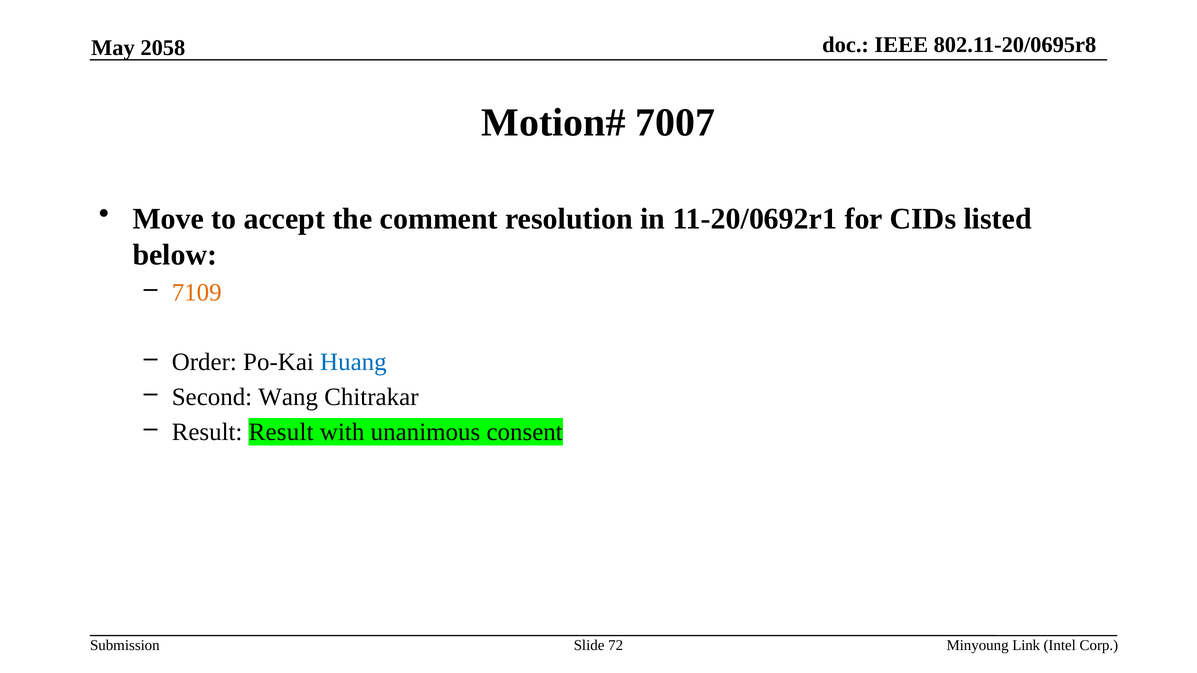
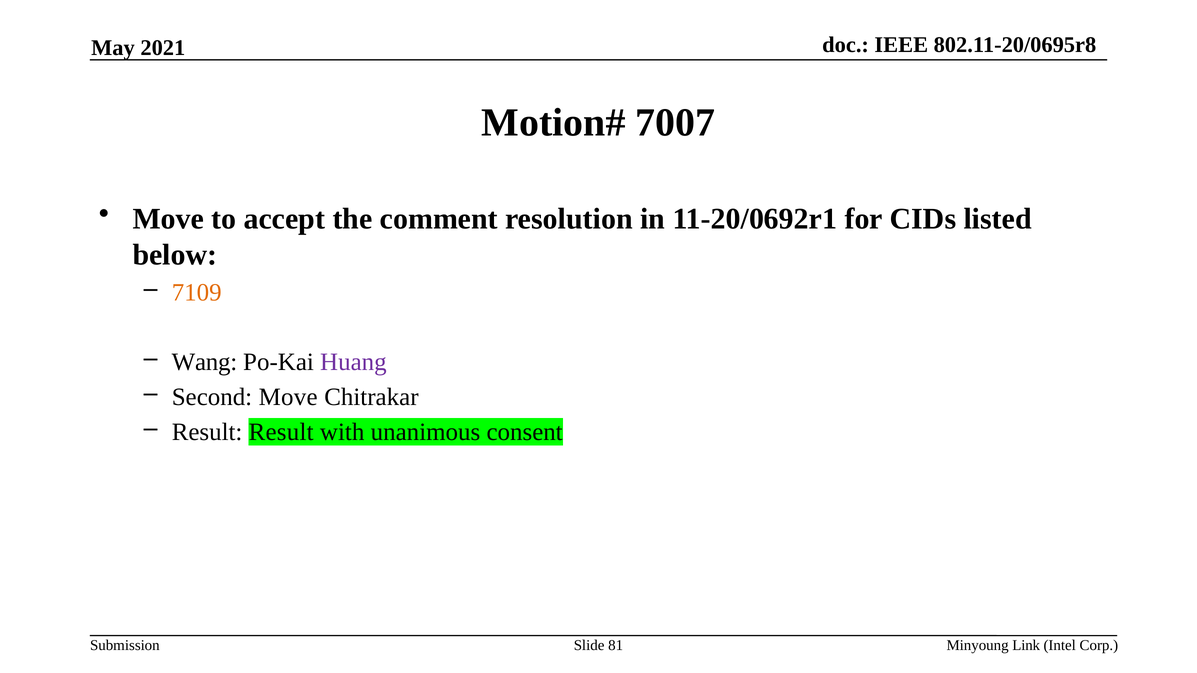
2058: 2058 -> 2021
Order: Order -> Wang
Huang colour: blue -> purple
Second Wang: Wang -> Move
72: 72 -> 81
